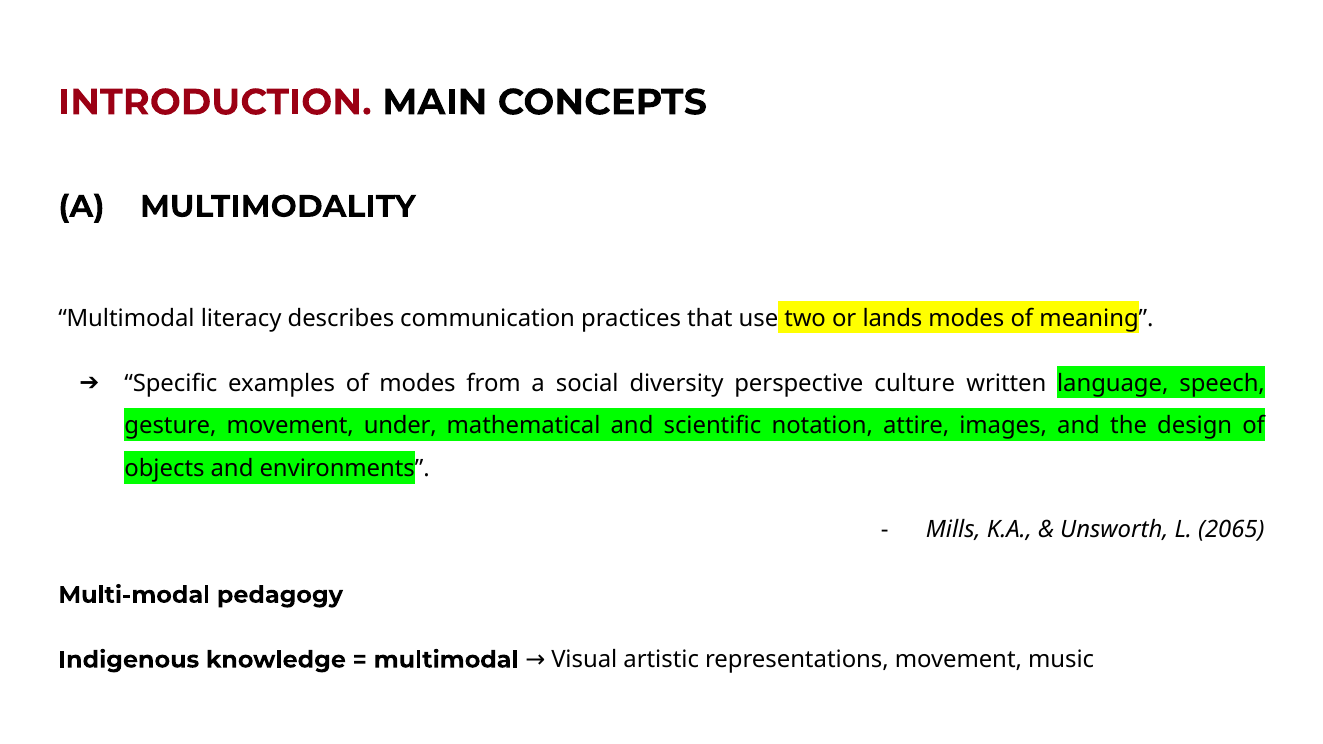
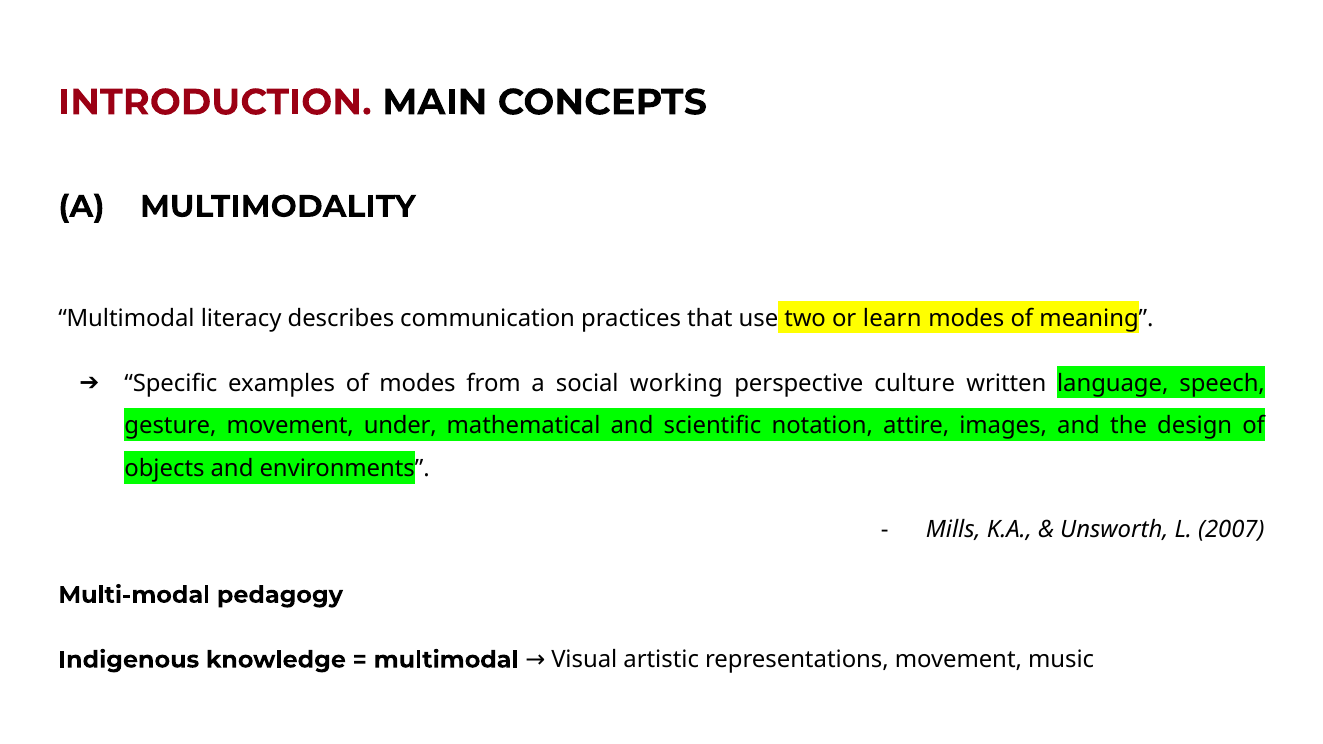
lands: lands -> learn
diversity: diversity -> working
2065: 2065 -> 2007
